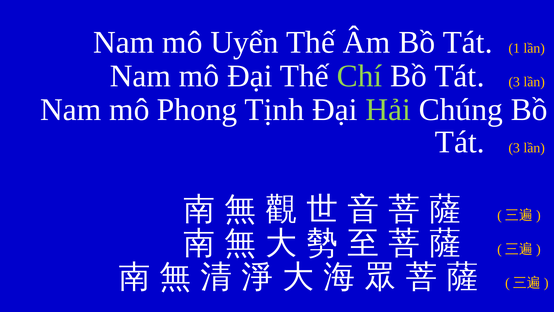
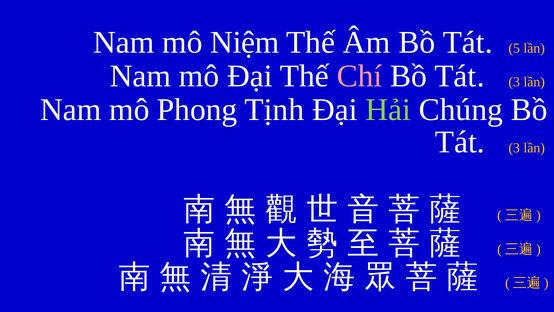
Uyển: Uyển -> Niệm
1: 1 -> 5
Chí colour: light green -> pink
